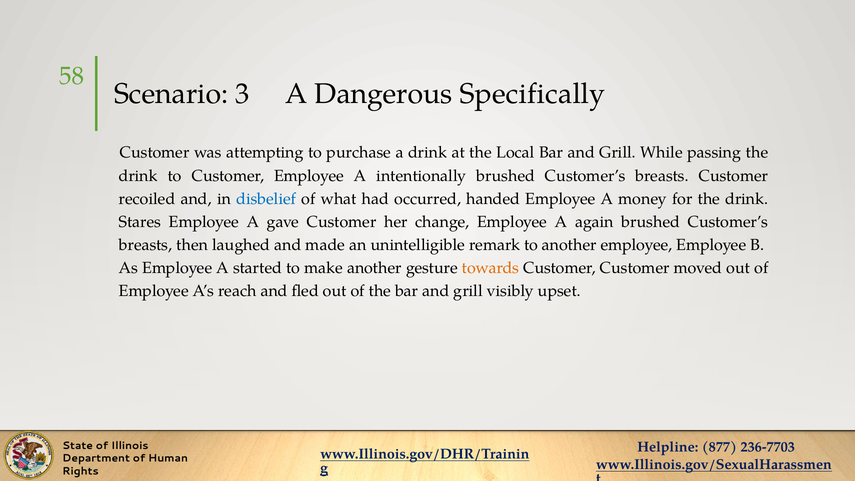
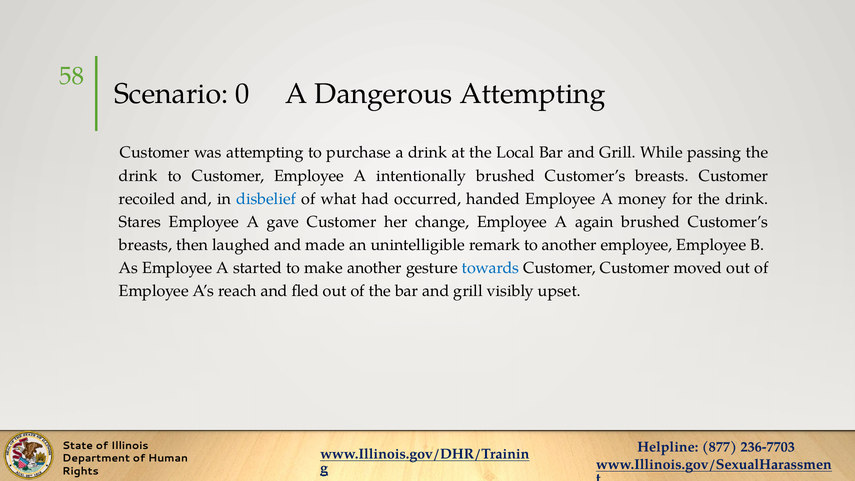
3: 3 -> 0
Dangerous Specifically: Specifically -> Attempting
towards colour: orange -> blue
